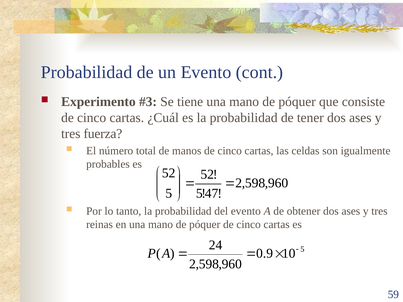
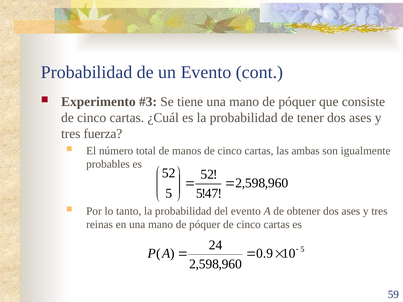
celdas: celdas -> ambas
